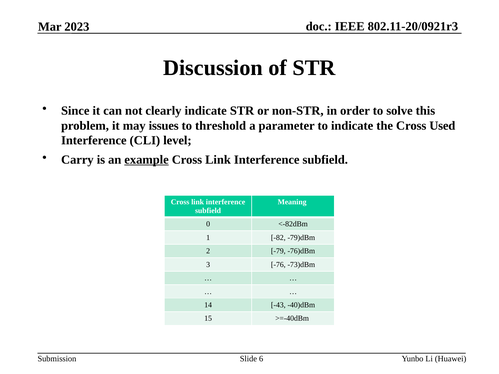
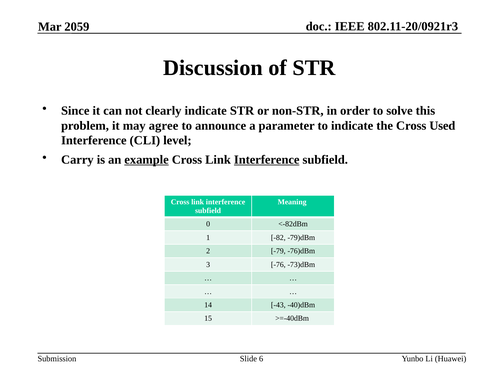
2023: 2023 -> 2059
issues: issues -> agree
threshold: threshold -> announce
Interference at (267, 160) underline: none -> present
